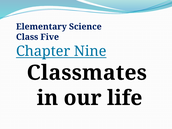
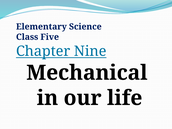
Classmates: Classmates -> Mechanical
